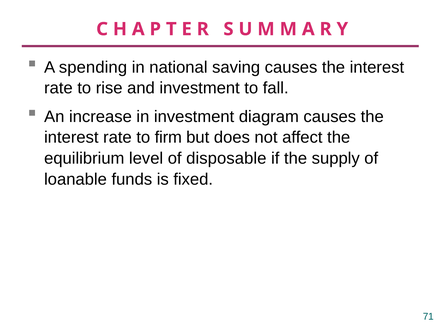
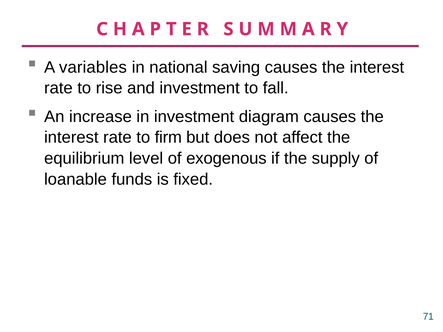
spending: spending -> variables
disposable: disposable -> exogenous
